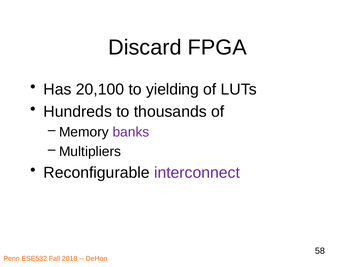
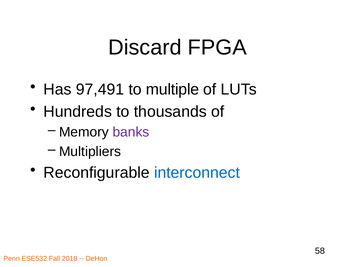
20,100: 20,100 -> 97,491
yielding: yielding -> multiple
interconnect colour: purple -> blue
